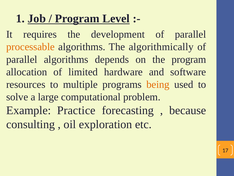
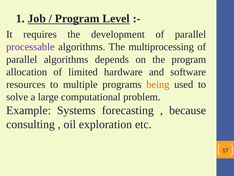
processable colour: orange -> purple
algorithmically: algorithmically -> multiprocessing
Practice: Practice -> Systems
